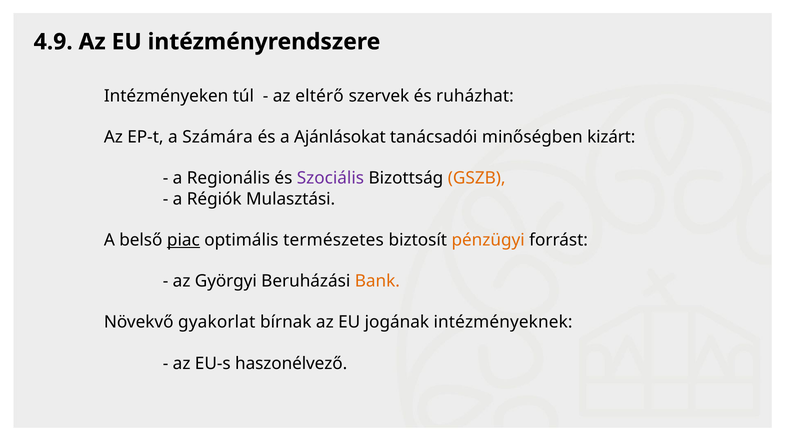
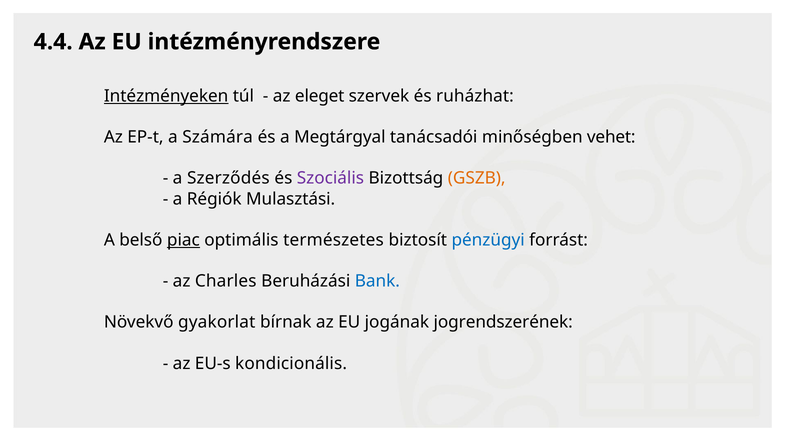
4.9: 4.9 -> 4.4
Intézményeken underline: none -> present
eltérő: eltérő -> eleget
Ajánlásokat: Ajánlásokat -> Megtárgyal
kizárt: kizárt -> vehet
Regionális: Regionális -> Szerződés
pénzügyi colour: orange -> blue
Györgyi: Györgyi -> Charles
Bank colour: orange -> blue
intézményeknek: intézményeknek -> jogrendszerének
haszonélvező: haszonélvező -> kondicionális
